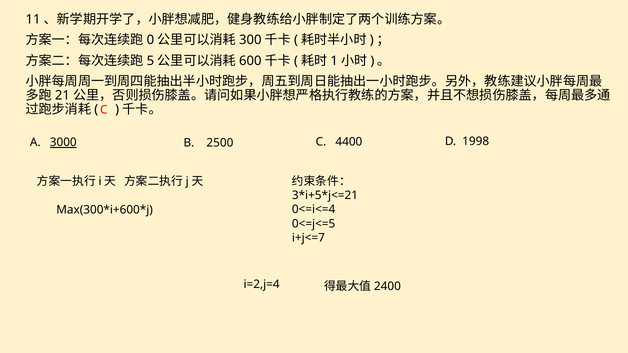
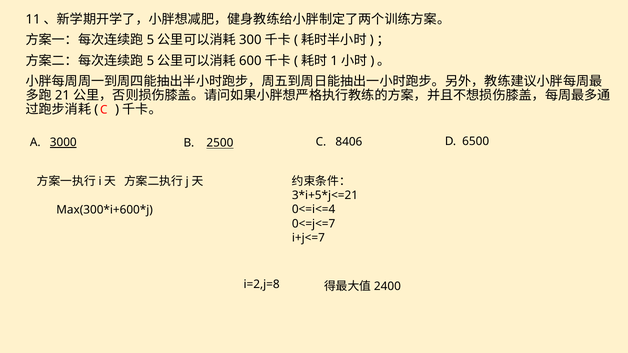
0 at (150, 40): 0 -> 5
2500 underline: none -> present
4400: 4400 -> 8406
1998: 1998 -> 6500
0<=j<=5: 0<=j<=5 -> 0<=j<=7
i=2,j=4: i=2,j=4 -> i=2,j=8
